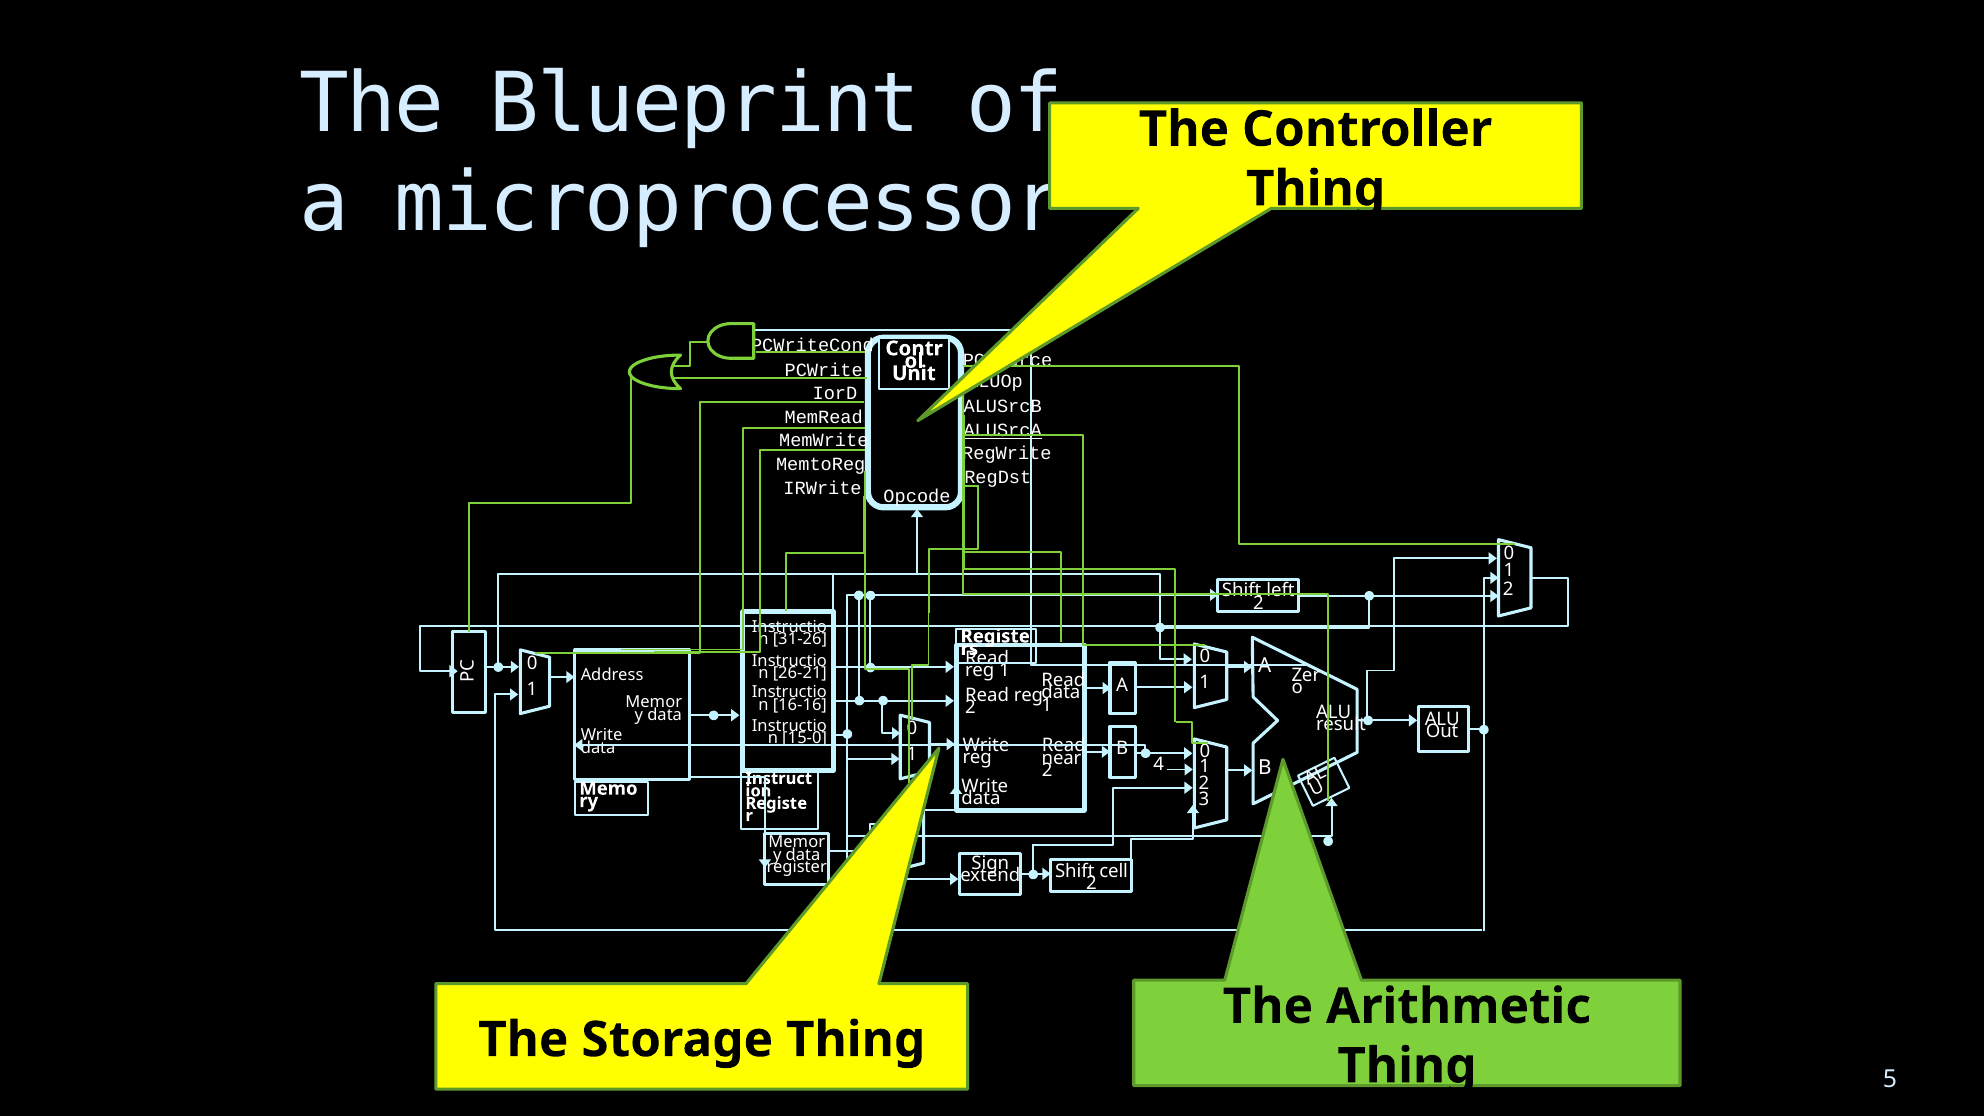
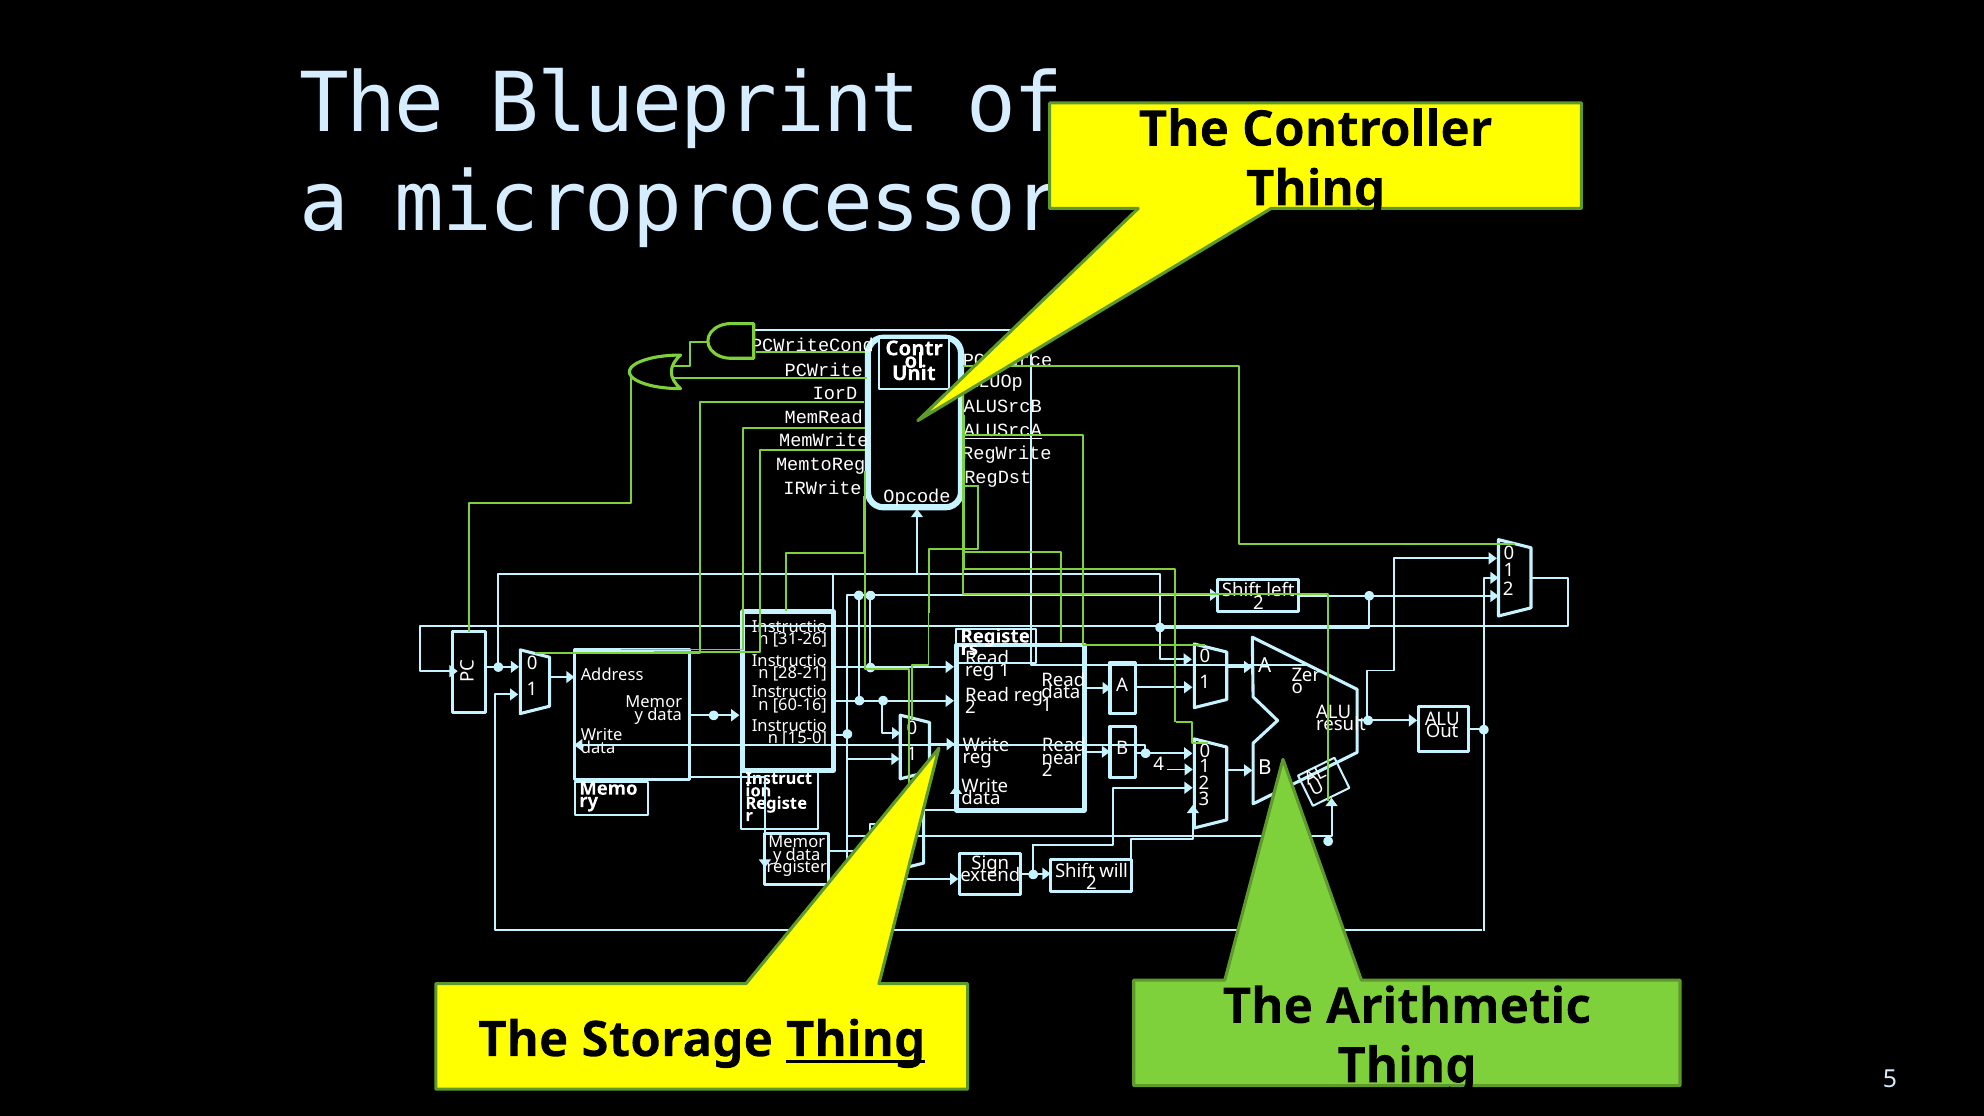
26-21: 26-21 -> 28-21
16-16: 16-16 -> 60-16
cell: cell -> will
Thing at (856, 1040) underline: none -> present
